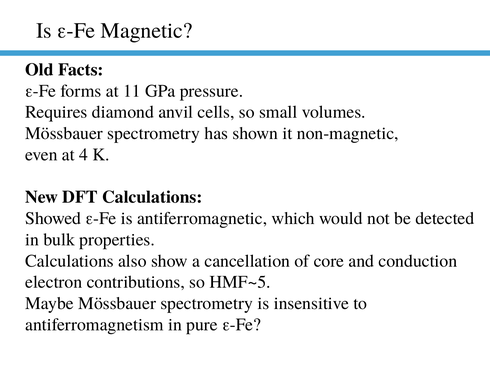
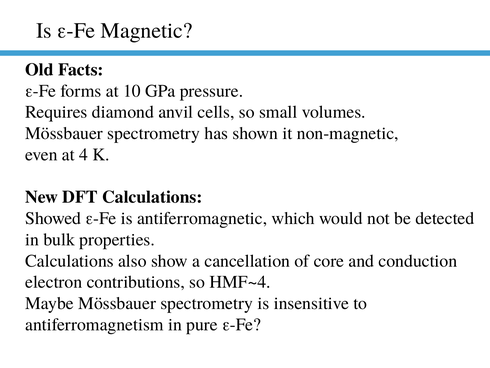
11: 11 -> 10
HMF~5: HMF~5 -> HMF~4
